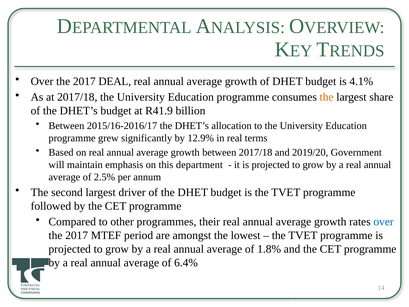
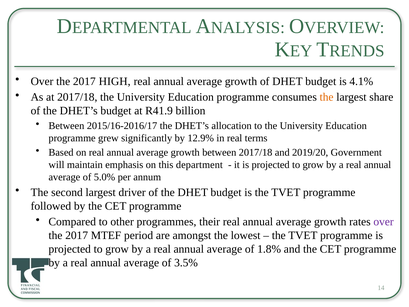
DEAL: DEAL -> HIGH
2.5%: 2.5% -> 5.0%
over at (384, 222) colour: blue -> purple
6.4%: 6.4% -> 3.5%
